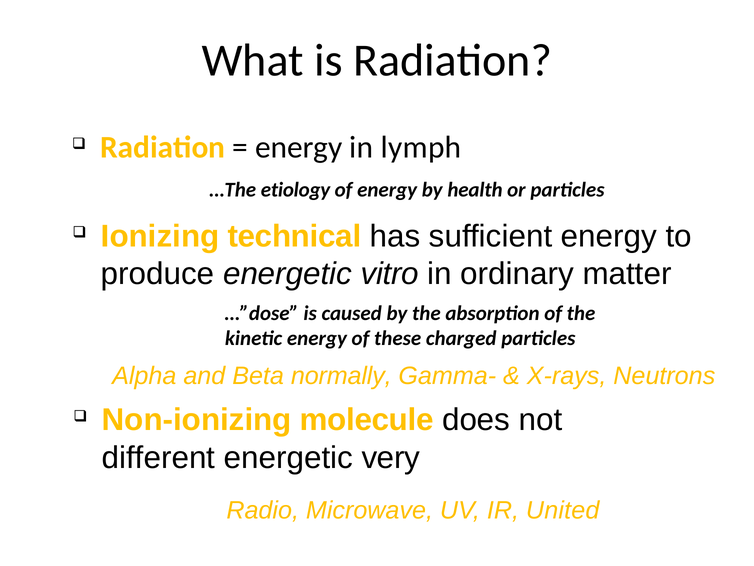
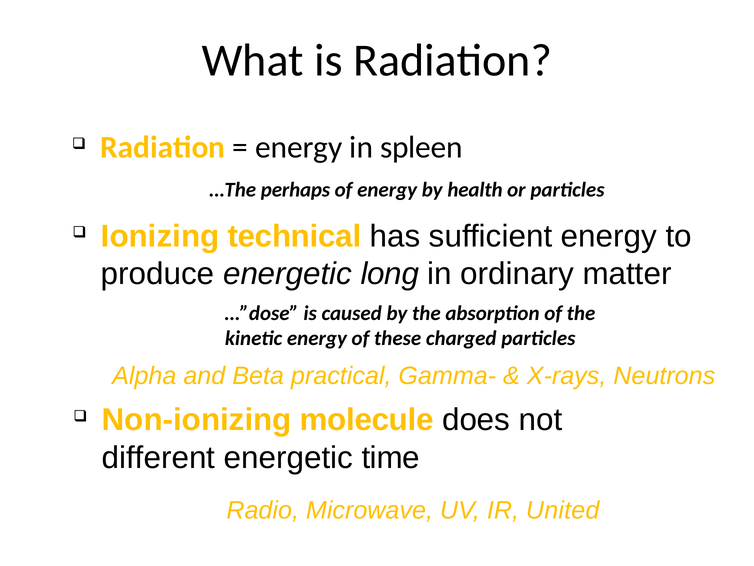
lymph: lymph -> spleen
etiology: etiology -> perhaps
vitro: vitro -> long
normally: normally -> practical
very: very -> time
